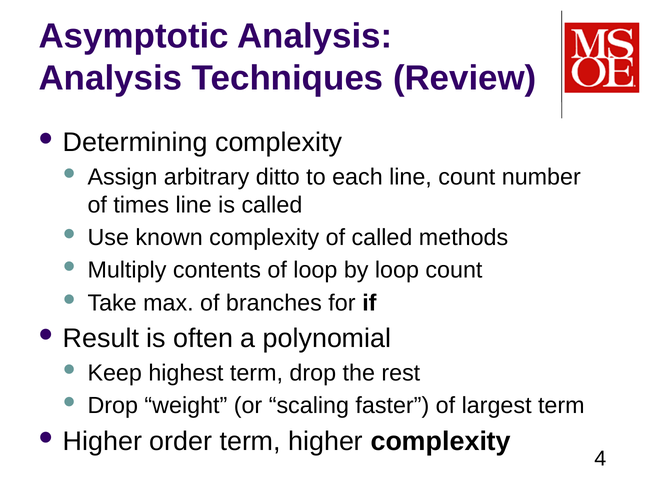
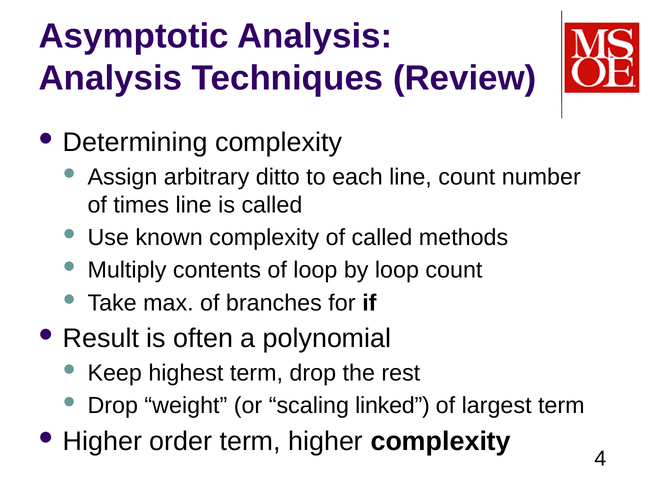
faster: faster -> linked
